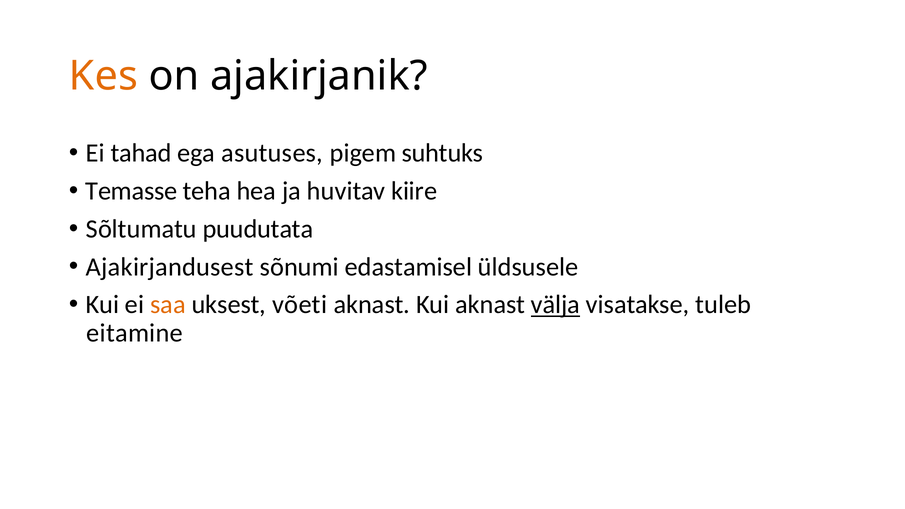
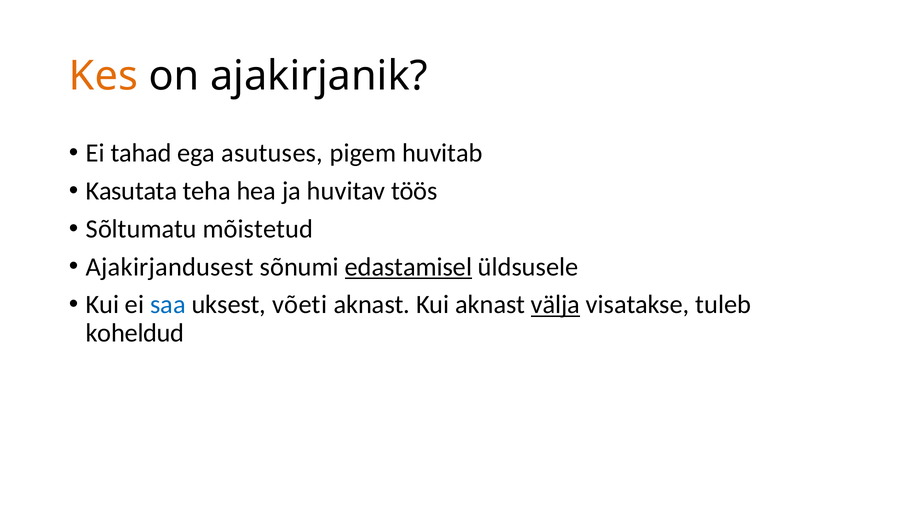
suhtuks: suhtuks -> huvitab
Temasse: Temasse -> Kasutata
kiire: kiire -> töös
puudutata: puudutata -> mõistetud
edastamisel underline: none -> present
saa colour: orange -> blue
eitamine: eitamine -> koheldud
